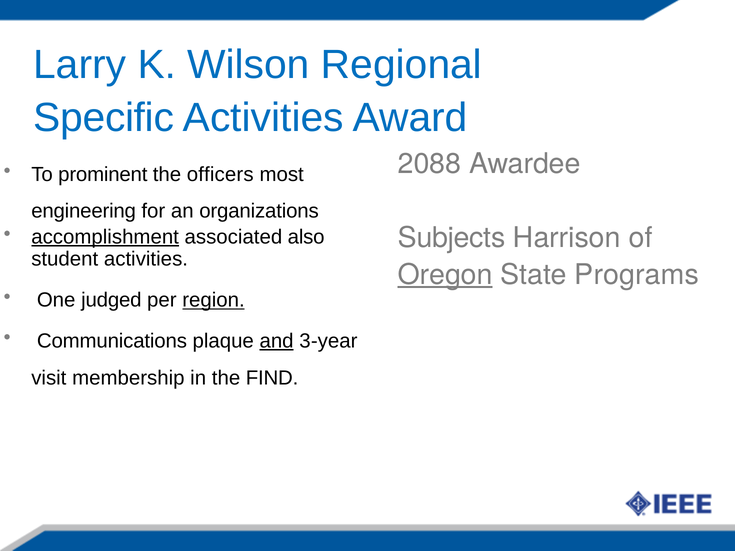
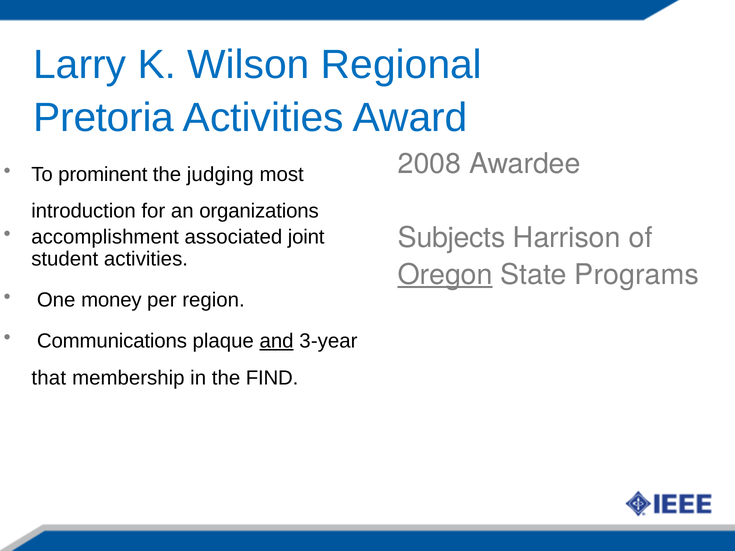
Specific: Specific -> Pretoria
2088: 2088 -> 2008
officers: officers -> judging
engineering: engineering -> introduction
accomplishment underline: present -> none
also: also -> joint
judged: judged -> money
region underline: present -> none
visit: visit -> that
